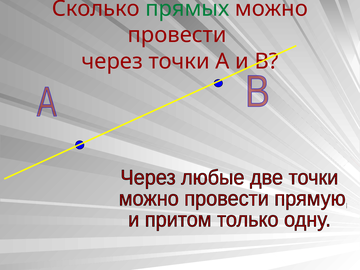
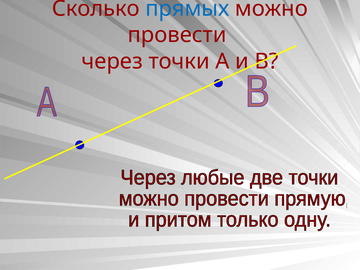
прямых colour: green -> blue
